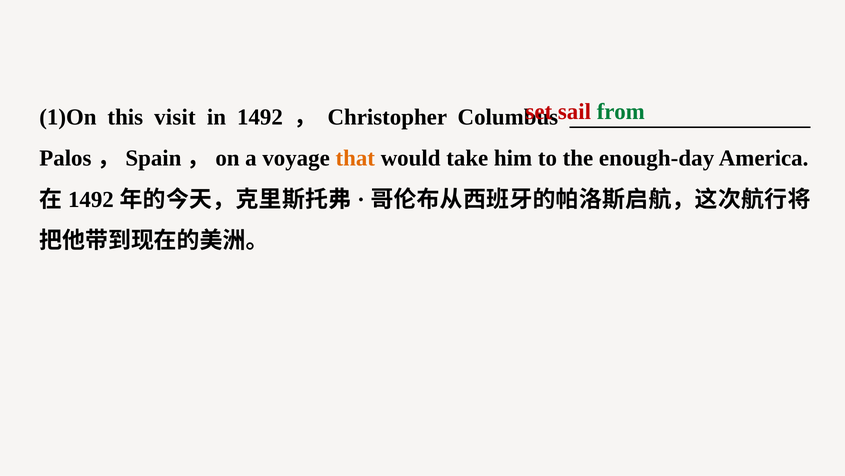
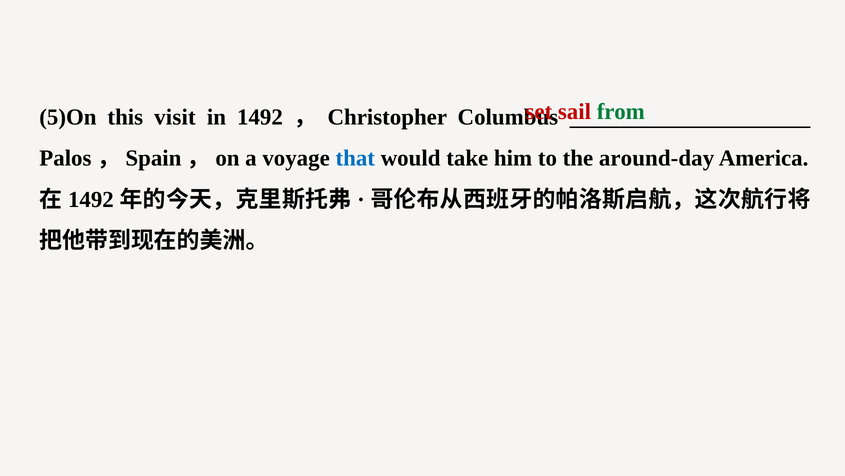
1)On: 1)On -> 5)On
that colour: orange -> blue
enough-day: enough-day -> around-day
